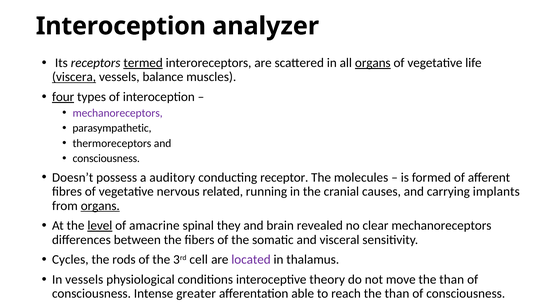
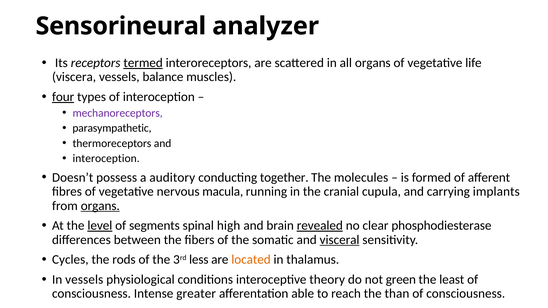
Interoception at (121, 26): Interoception -> Sensorineural
organs at (373, 63) underline: present -> none
viscera underline: present -> none
consciousness at (106, 159): consciousness -> interoception
receptor: receptor -> together
related: related -> macula
causes: causes -> cupula
amacrine: amacrine -> segments
they: they -> high
revealed underline: none -> present
clear mechanoreceptors: mechanoreceptors -> phosphodiesterase
visceral underline: none -> present
cell: cell -> less
located colour: purple -> orange
move: move -> green
than at (452, 280): than -> least
